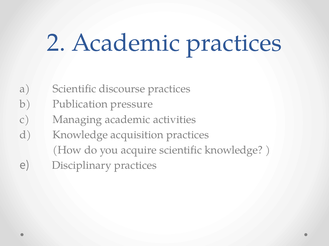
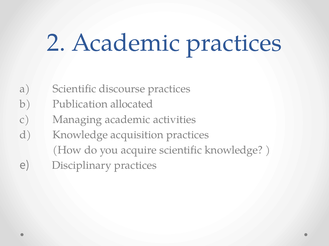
pressure: pressure -> allocated
